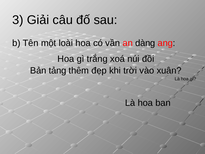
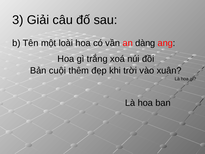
tảng: tảng -> cuội
